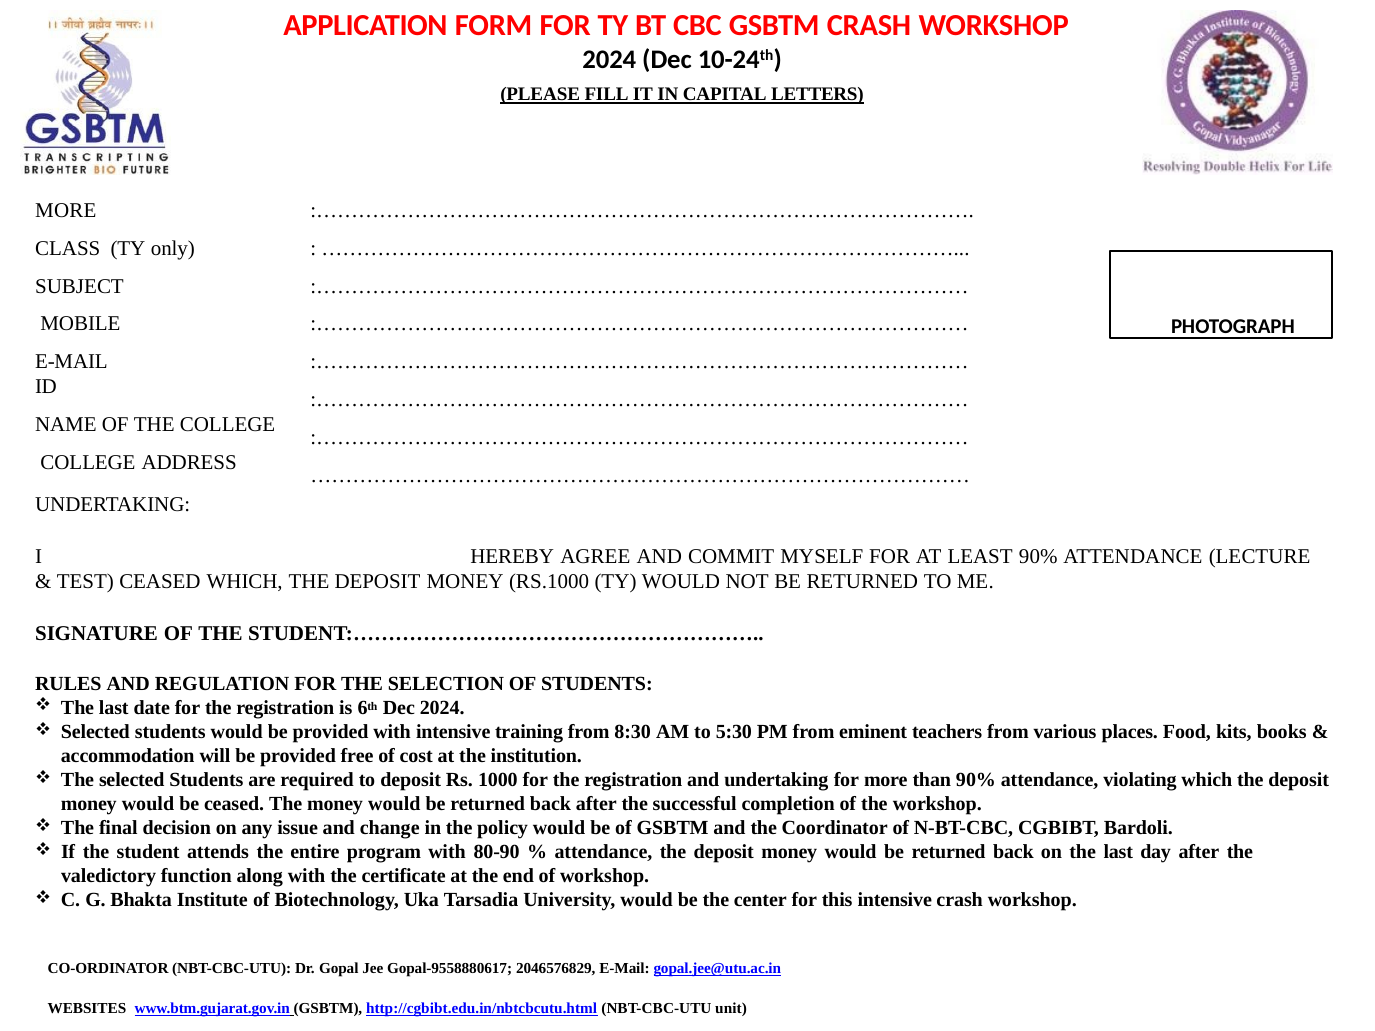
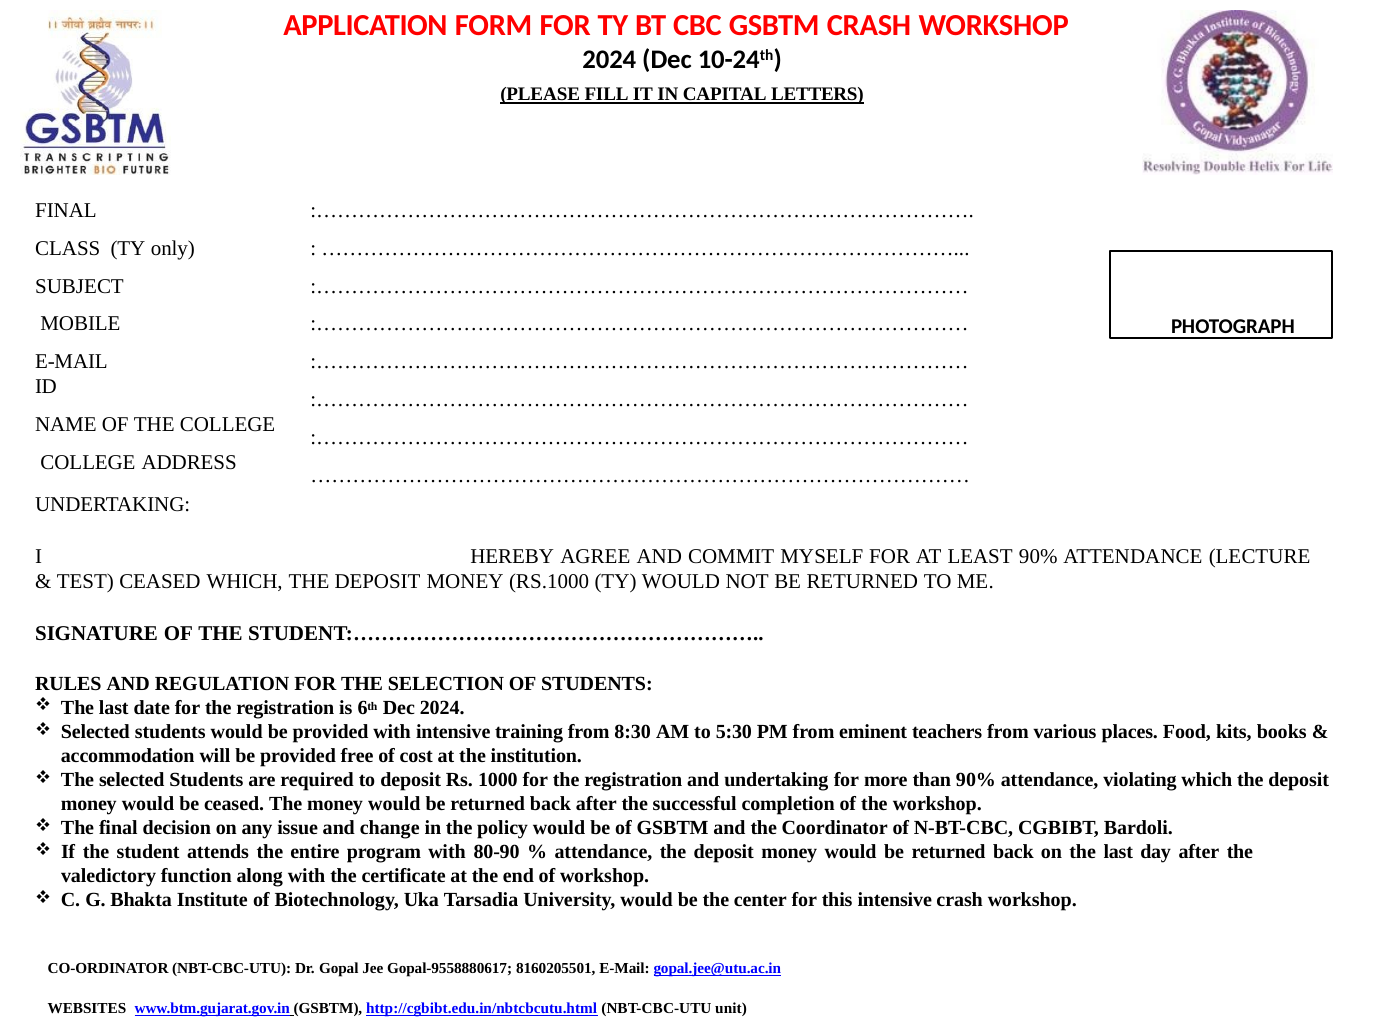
MORE at (66, 211): MORE -> FINAL
2046576829: 2046576829 -> 8160205501
